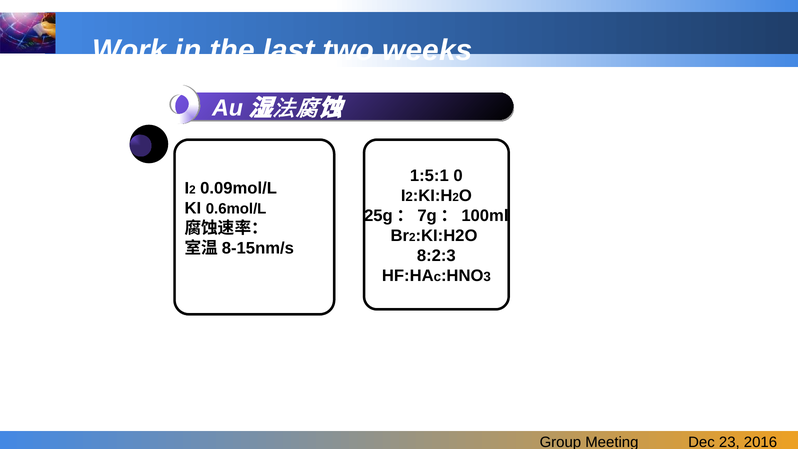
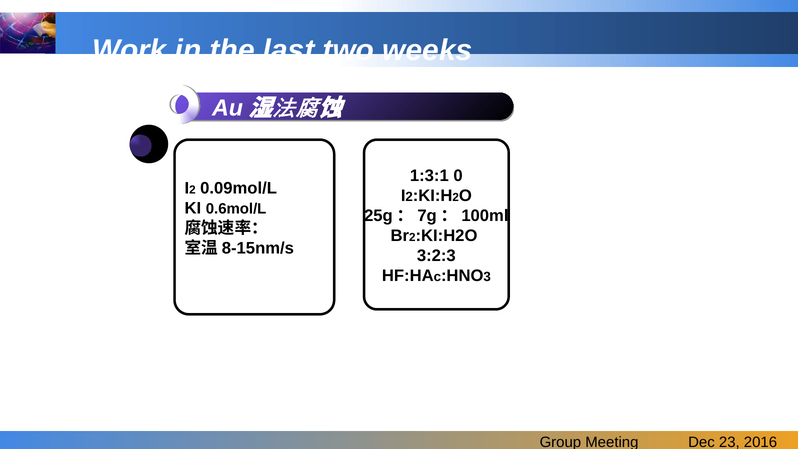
1:5:1: 1:5:1 -> 1:3:1
8:2:3: 8:2:3 -> 3:2:3
